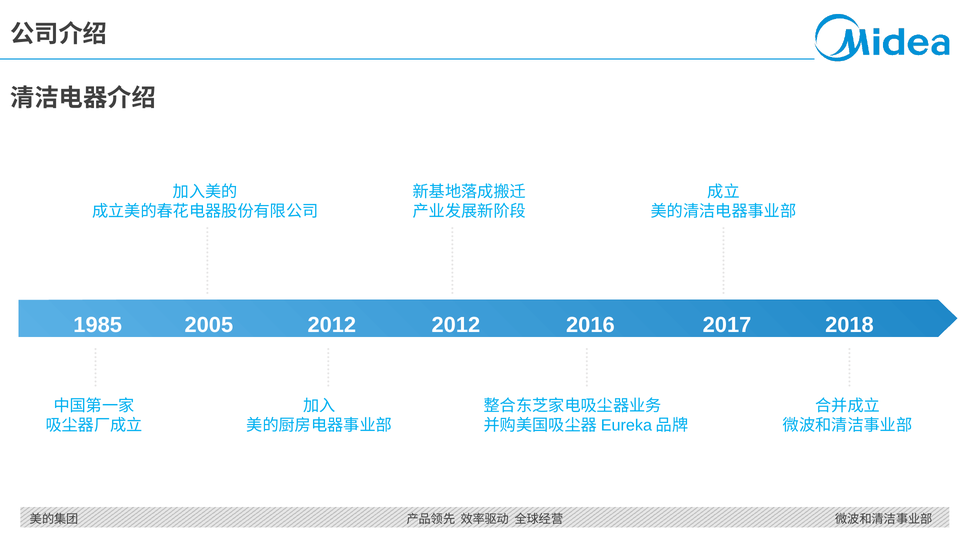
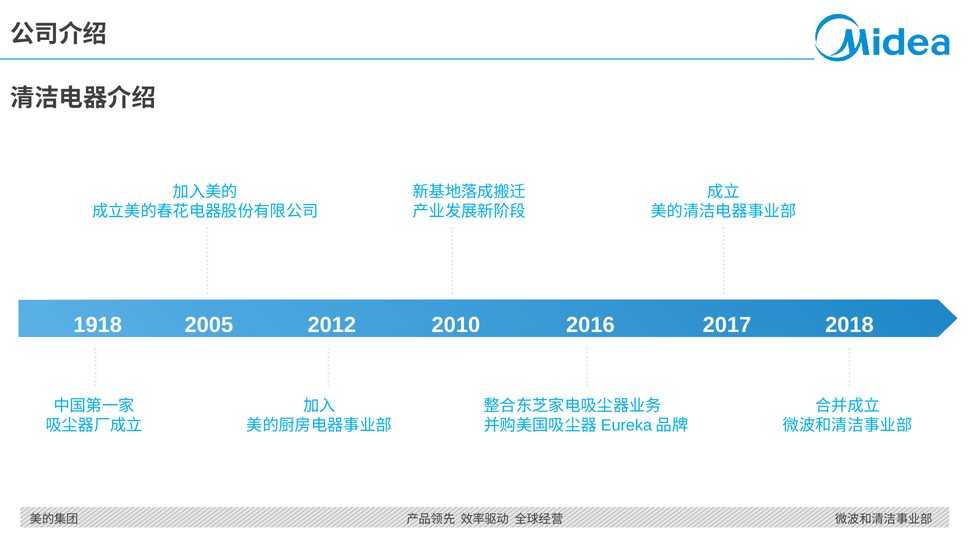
1985: 1985 -> 1918
2012 at (456, 325): 2012 -> 2010
